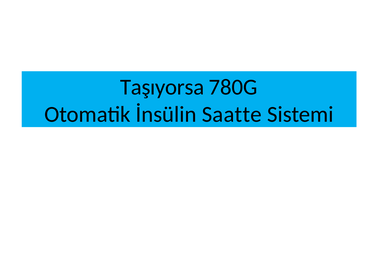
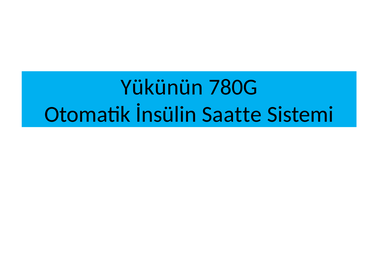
Taşıyorsa: Taşıyorsa -> Yükünün
